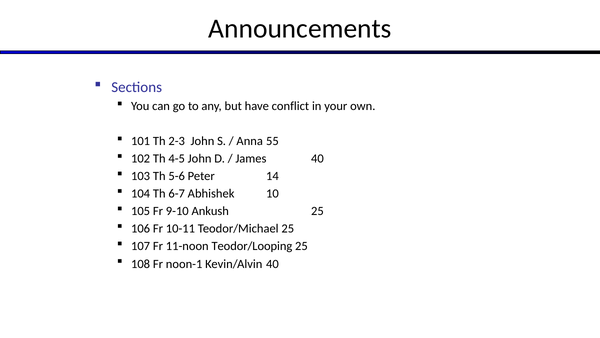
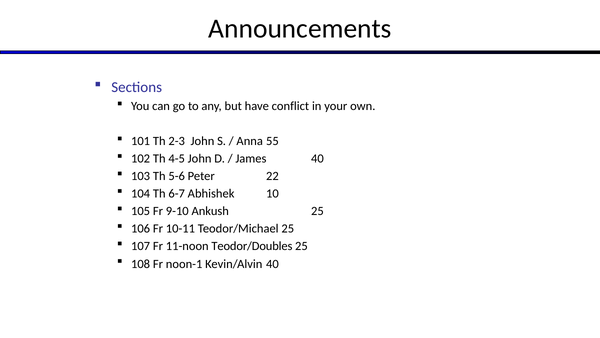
14: 14 -> 22
Teodor/Looping: Teodor/Looping -> Teodor/Doubles
